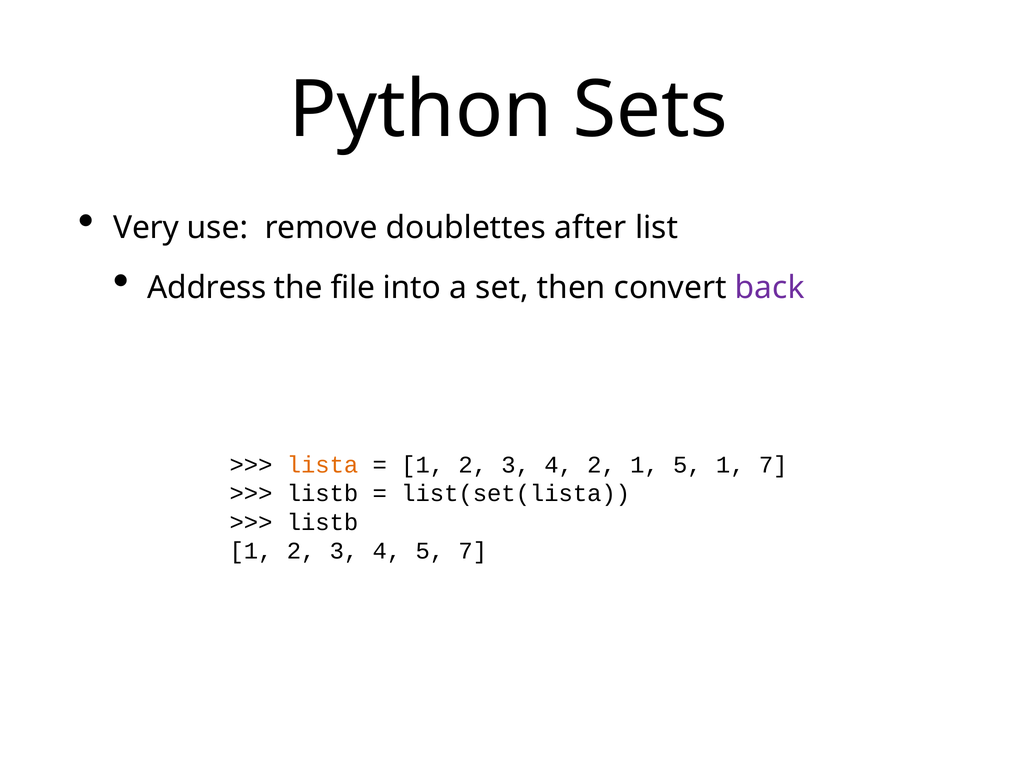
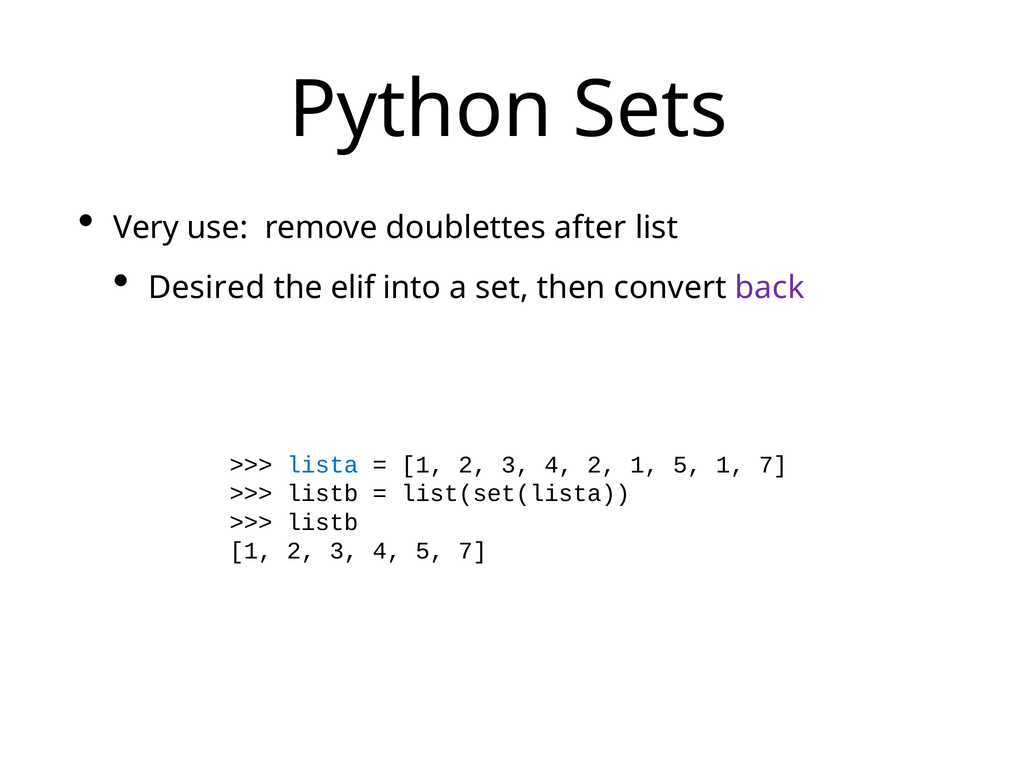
Address: Address -> Desired
file: file -> elif
lista colour: orange -> blue
